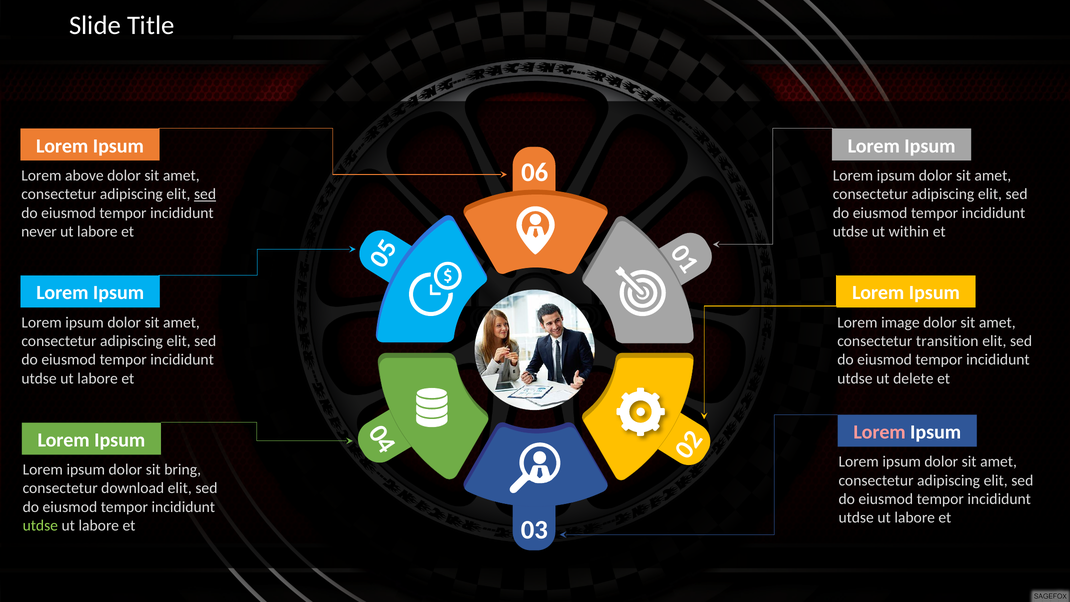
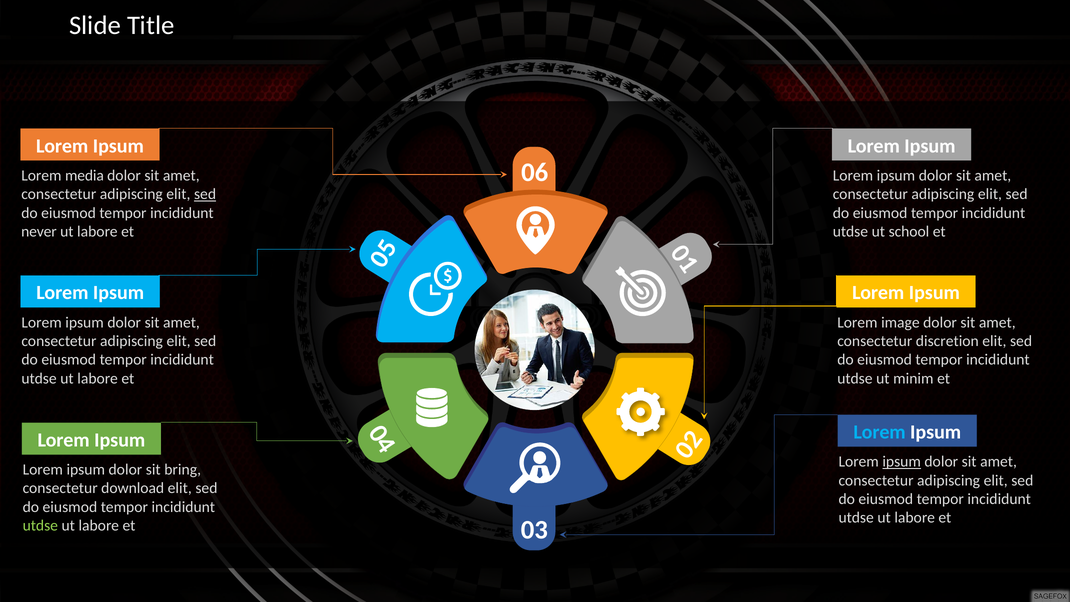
above: above -> media
within: within -> school
transition: transition -> discretion
delete: delete -> minim
Lorem at (880, 432) colour: pink -> light blue
ipsum at (902, 462) underline: none -> present
